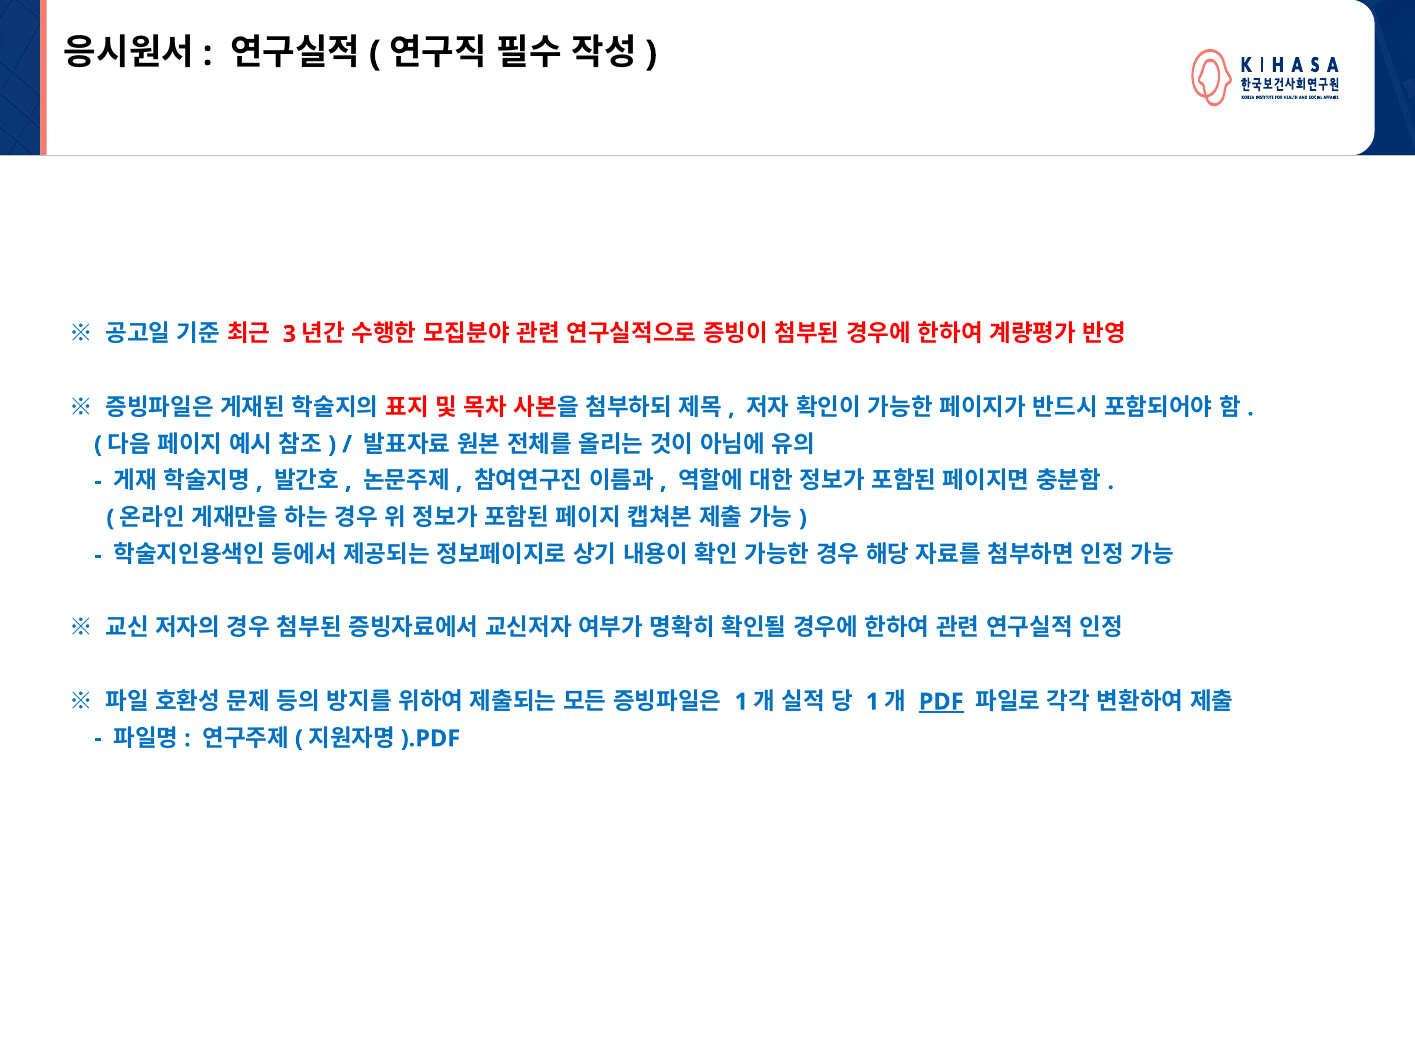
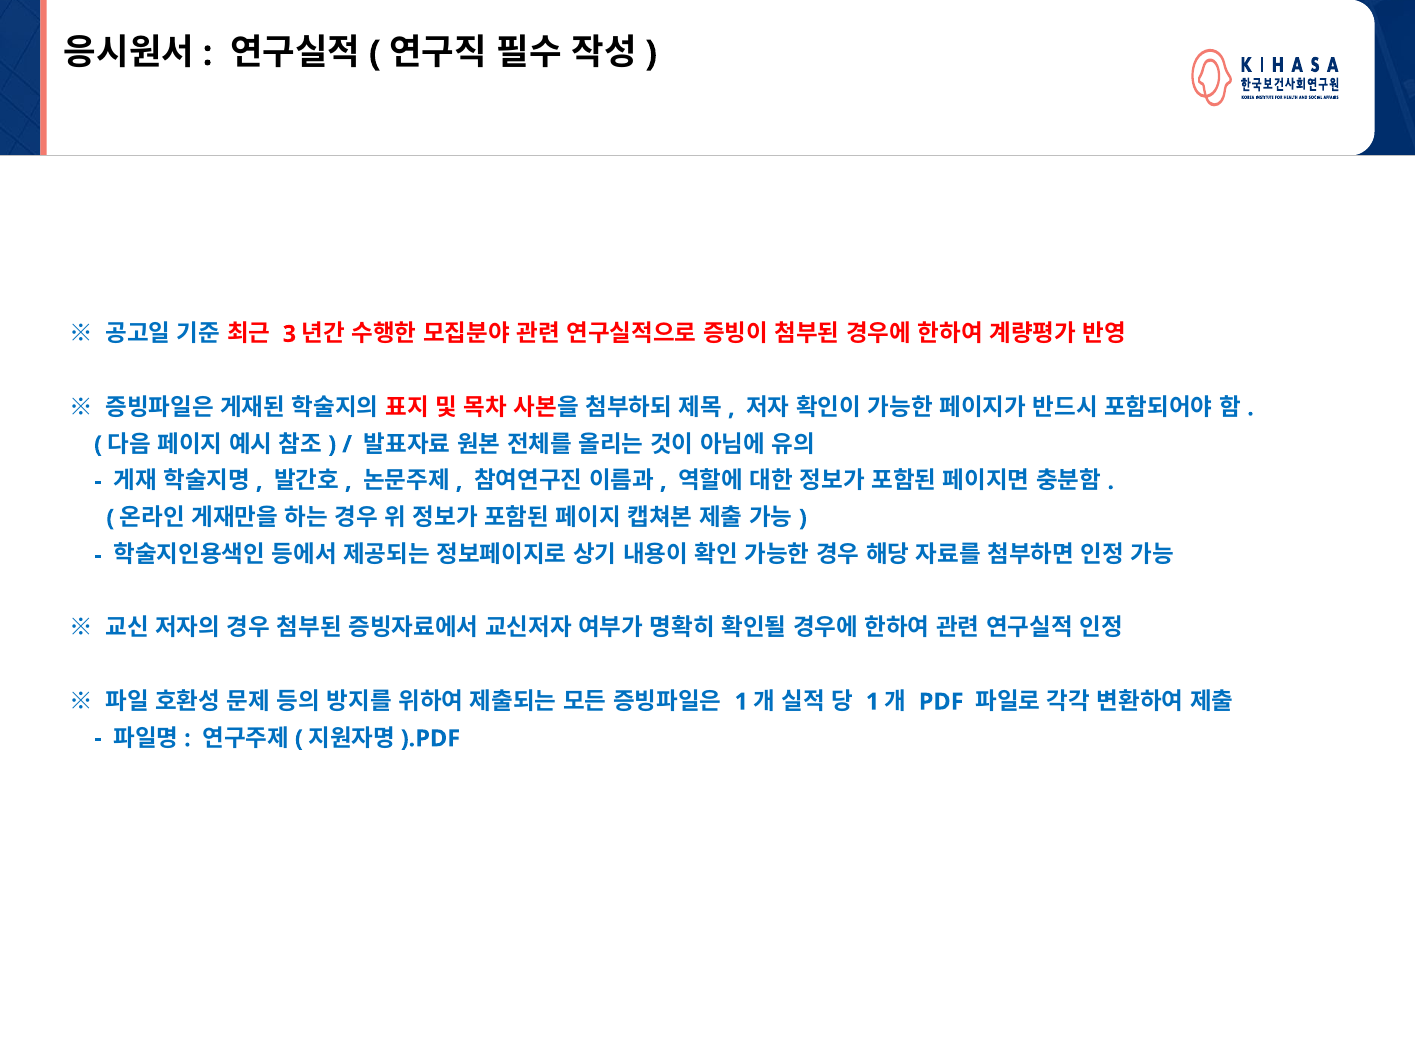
PDF underline: present -> none
